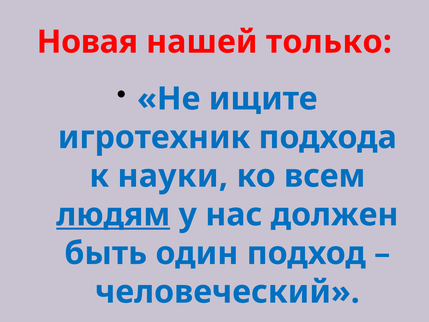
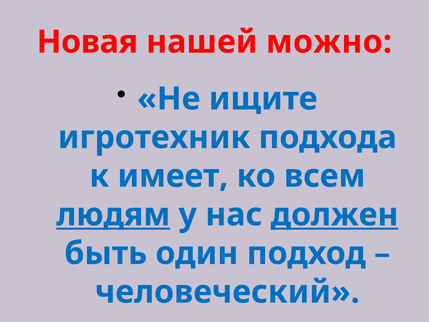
только: только -> можно
науки: науки -> имеет
должен underline: none -> present
